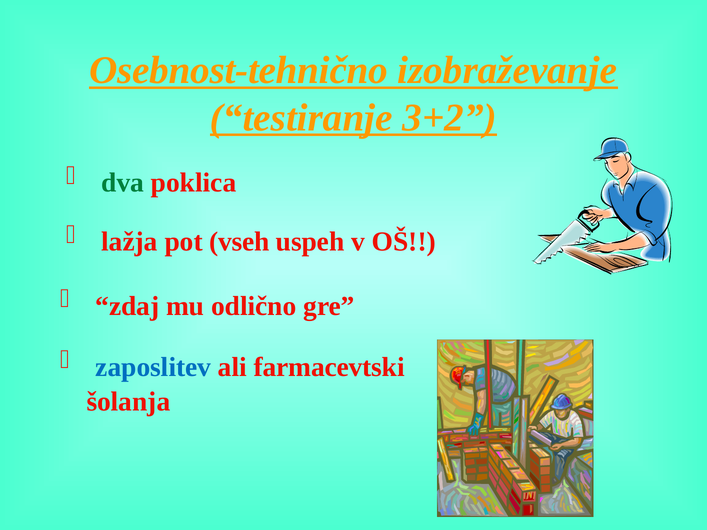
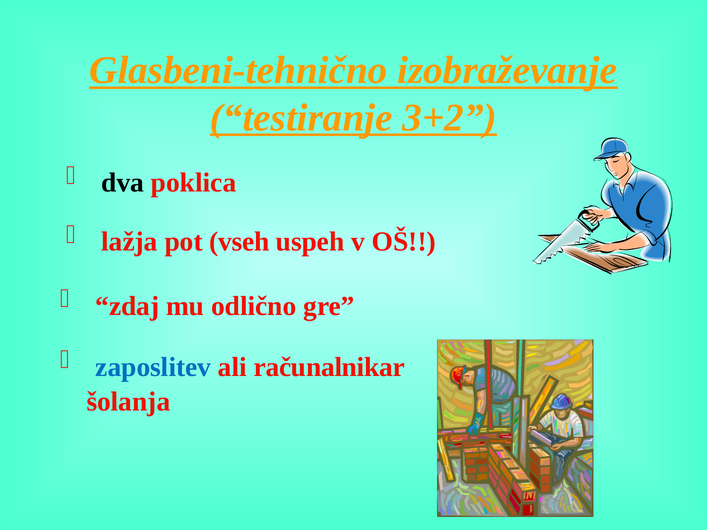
Osebnost-tehnično: Osebnost-tehnično -> Glasbeni-tehnično
dva colour: green -> black
farmacevtski: farmacevtski -> računalnikar
